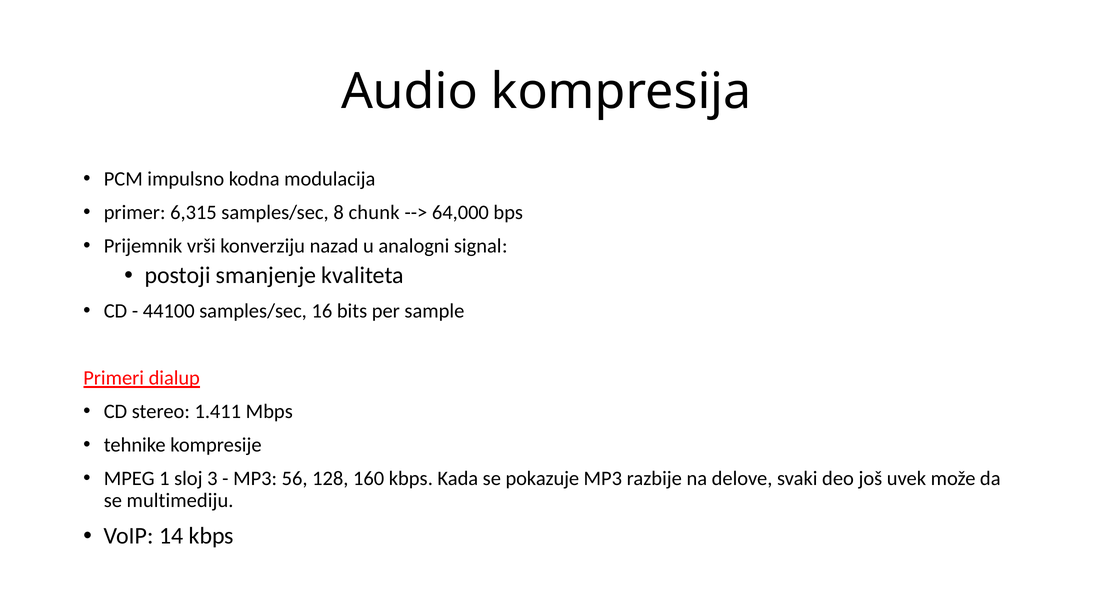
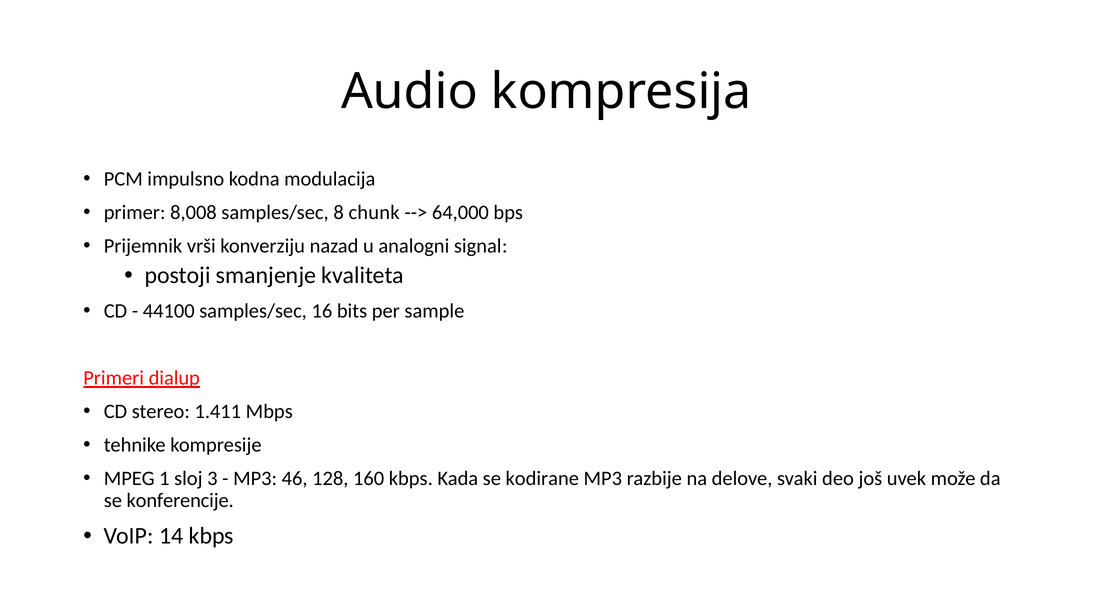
6,315: 6,315 -> 8,008
56: 56 -> 46
pokazuje: pokazuje -> kodirane
multimediju: multimediju -> konferencije
